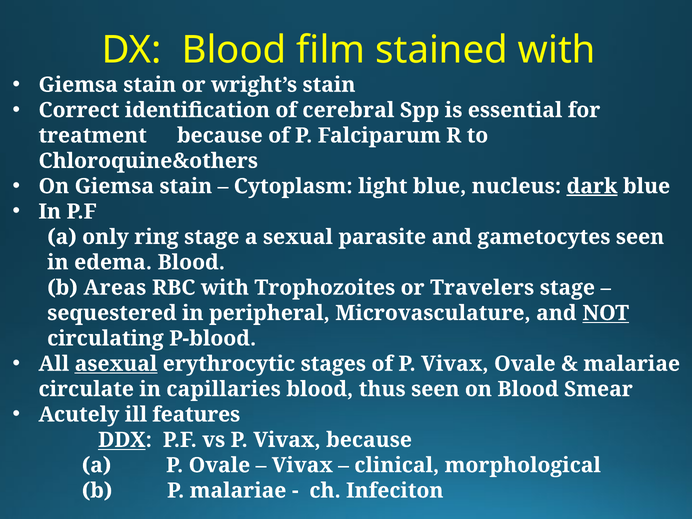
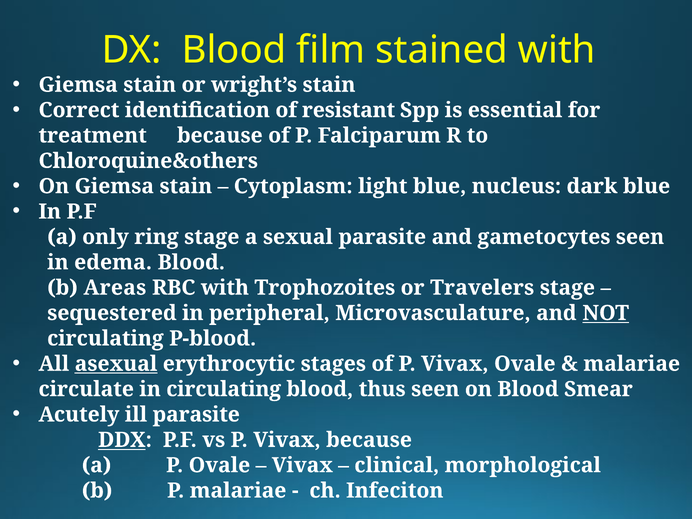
cerebral: cerebral -> resistant
dark underline: present -> none
in capillaries: capillaries -> circulating
ill features: features -> parasite
